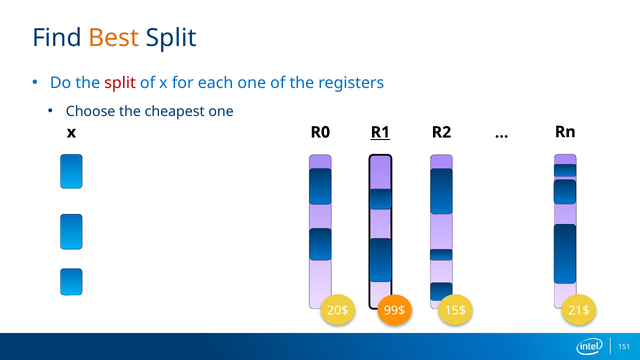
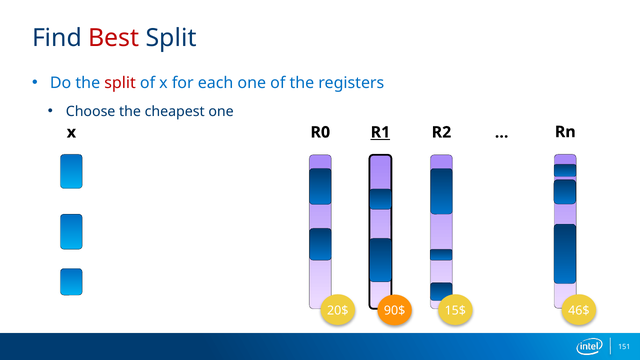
Best colour: orange -> red
21$: 21$ -> 46$
99$: 99$ -> 90$
